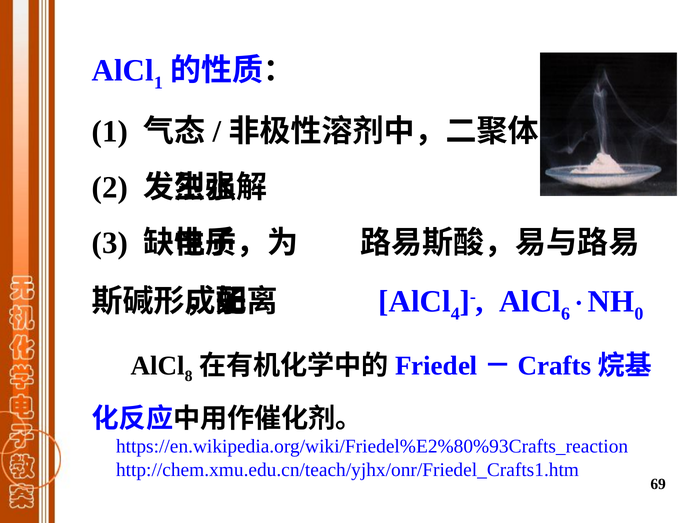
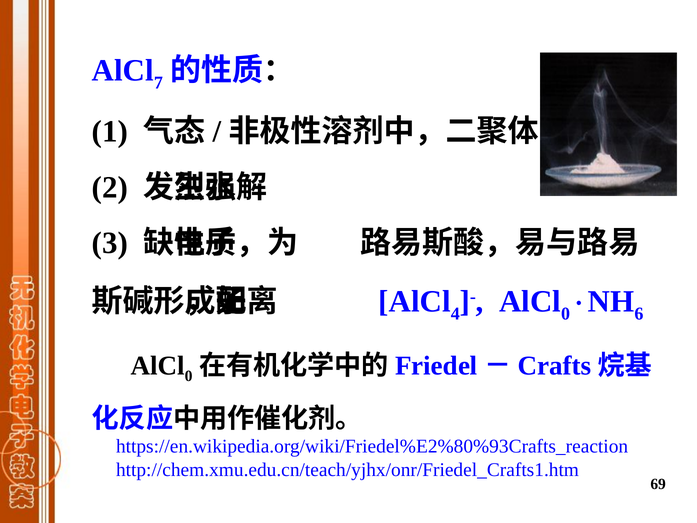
1 at (158, 83): 1 -> 7
6 at (566, 313): 6 -> 0
0: 0 -> 6
8 at (189, 376): 8 -> 0
